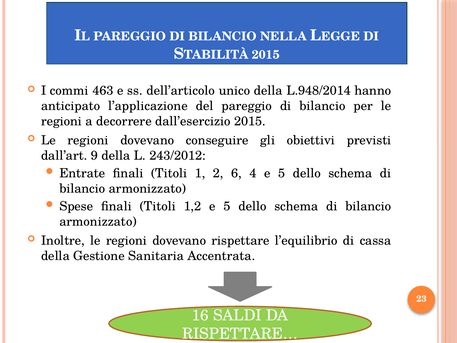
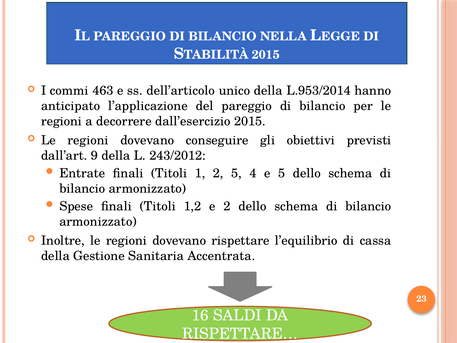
L.948/2014: L.948/2014 -> L.953/2014
2 6: 6 -> 5
1,2 e 5: 5 -> 2
